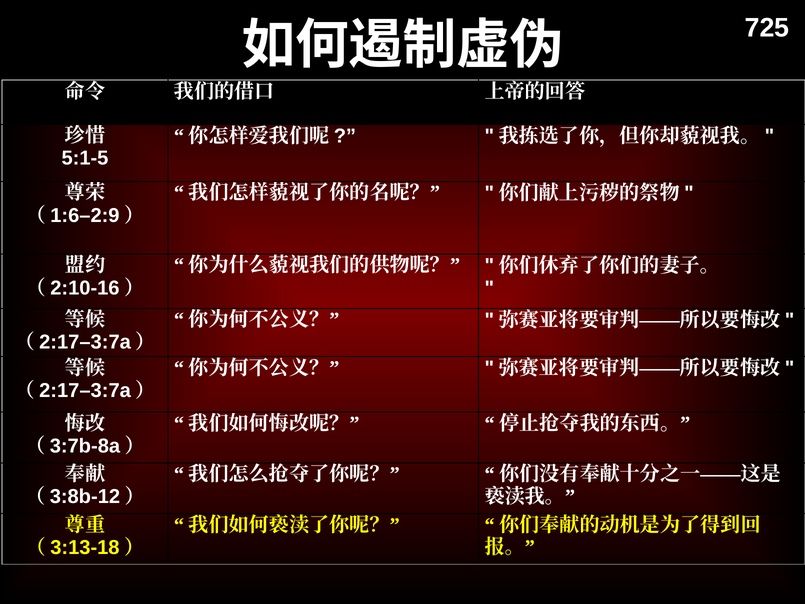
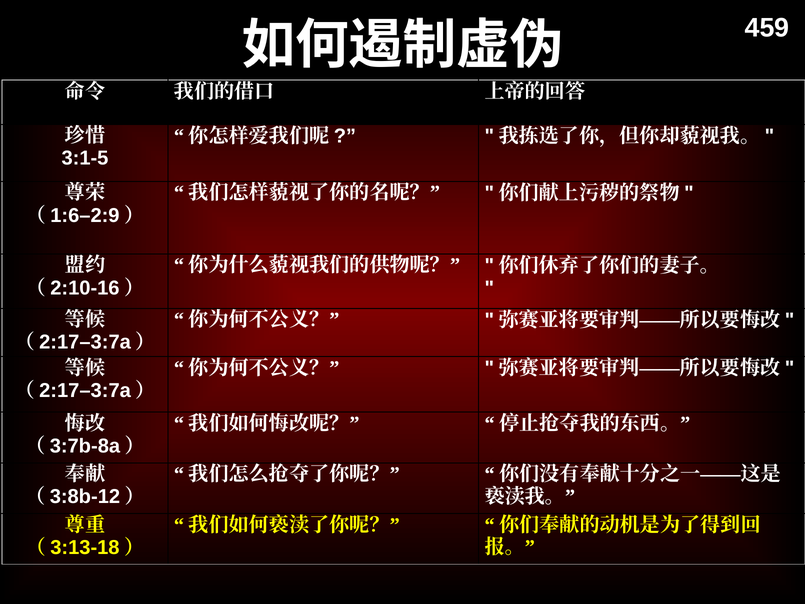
725: 725 -> 459
5:1-5: 5:1-5 -> 3:1-5
